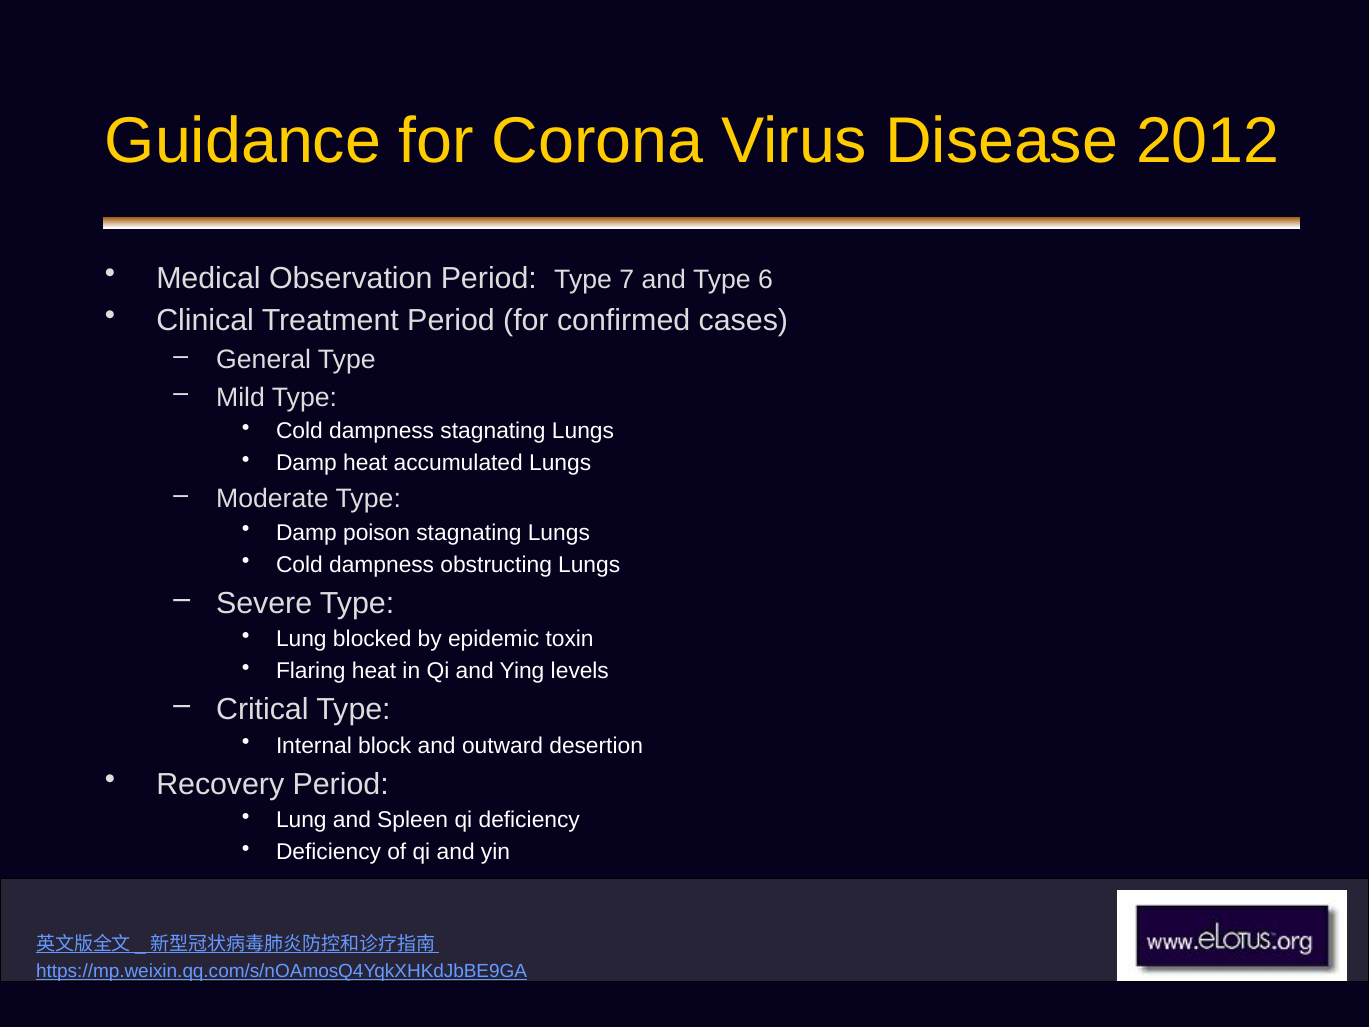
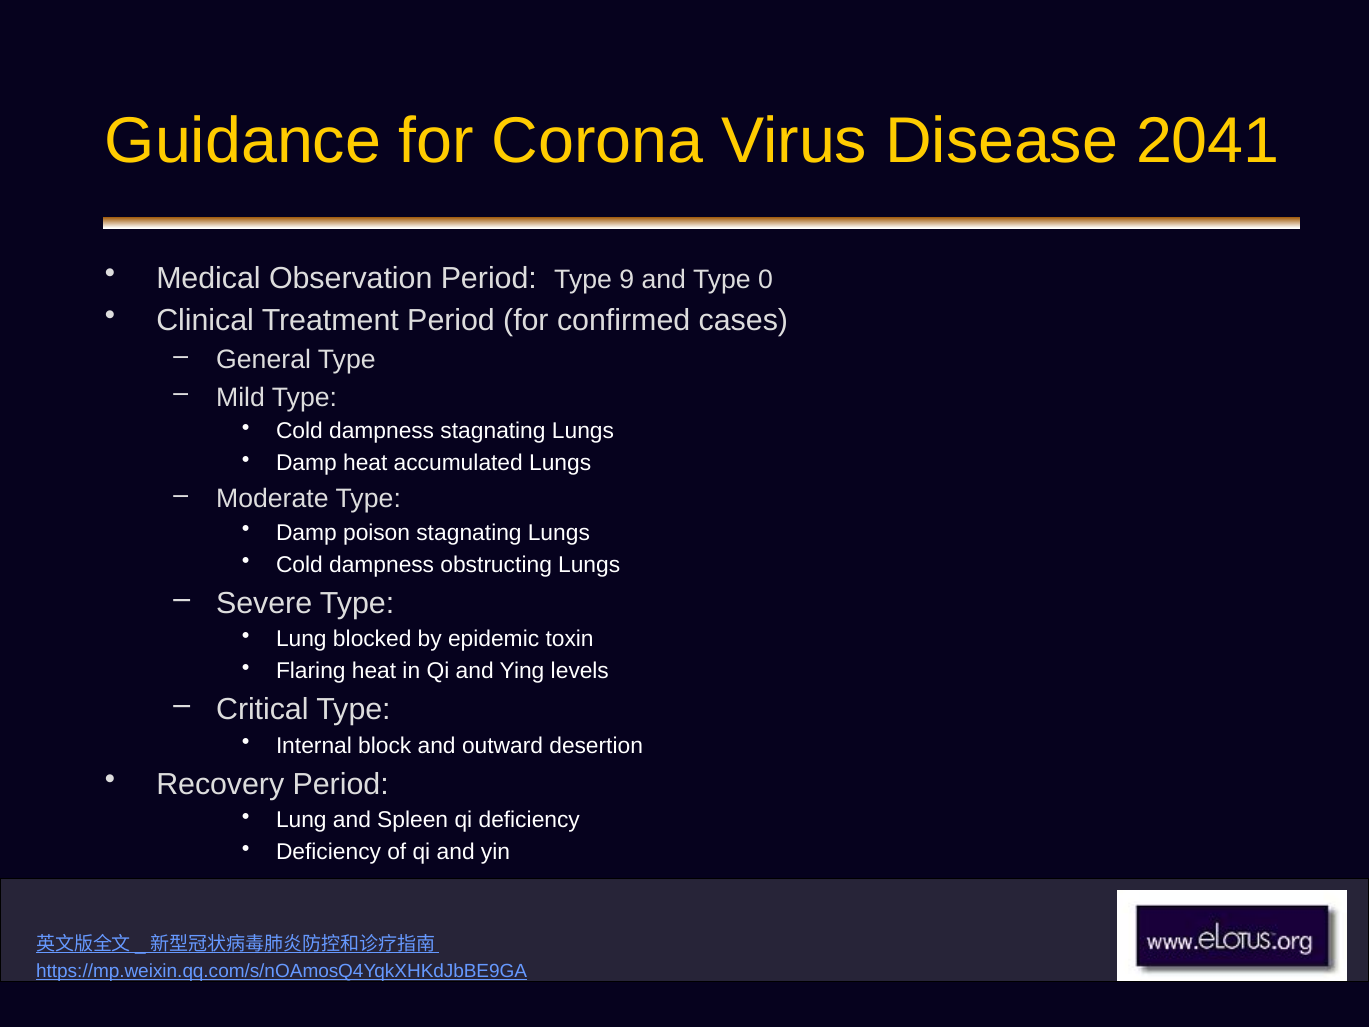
2012: 2012 -> 2041
7: 7 -> 9
6: 6 -> 0
